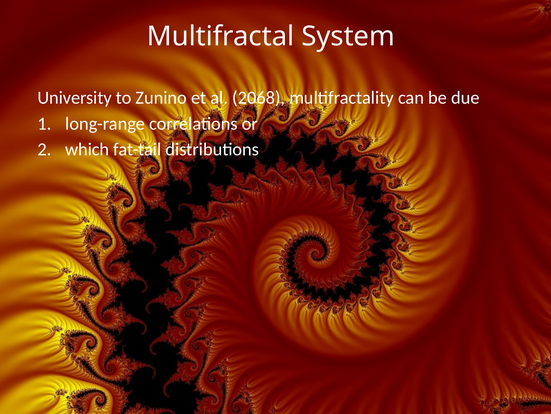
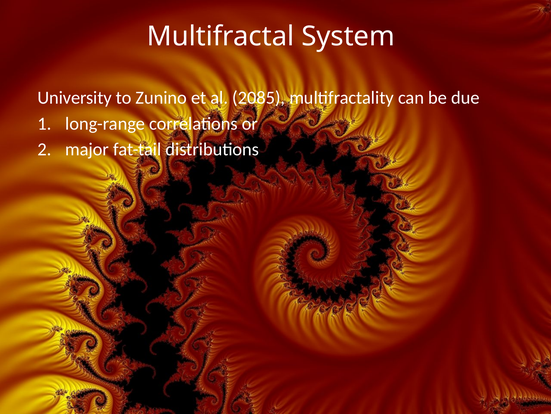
2068: 2068 -> 2085
which: which -> major
